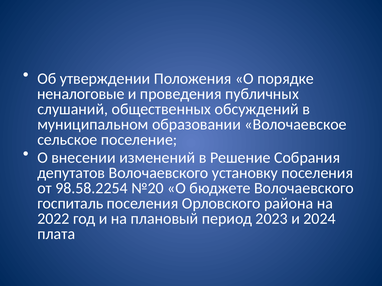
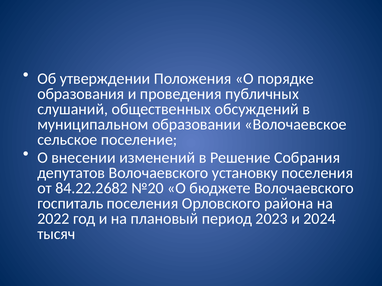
неналоговые: неналоговые -> образования
98.58.2254: 98.58.2254 -> 84.22.2682
плата: плата -> тысяч
